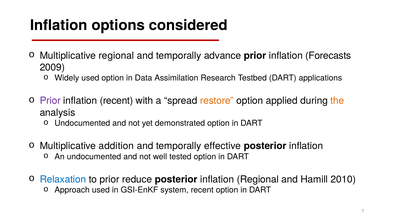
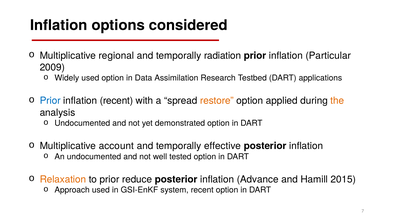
advance: advance -> radiation
Forecasts: Forecasts -> Particular
Prior at (50, 101) colour: purple -> blue
addition: addition -> account
Relaxation colour: blue -> orange
inflation Regional: Regional -> Advance
2010: 2010 -> 2015
